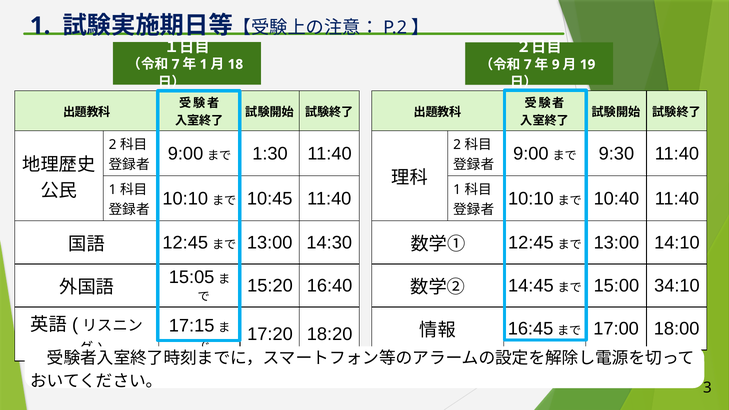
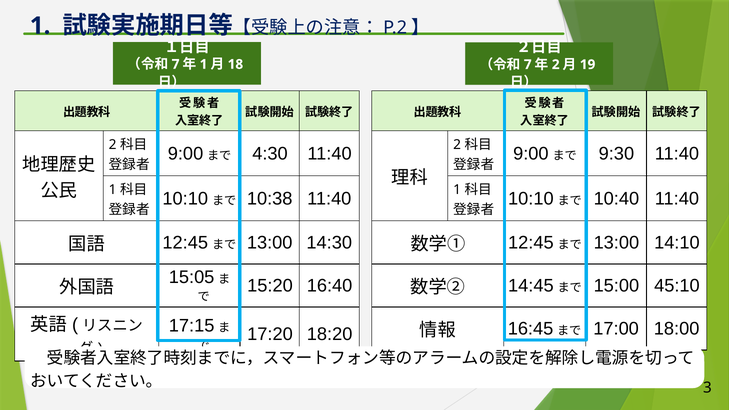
9 at (556, 65): 9 -> 2
1:30: 1:30 -> 4:30
10:45: 10:45 -> 10:38
34:10: 34:10 -> 45:10
